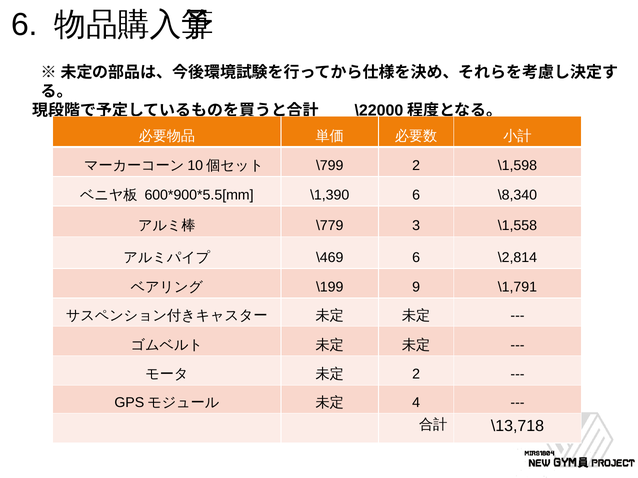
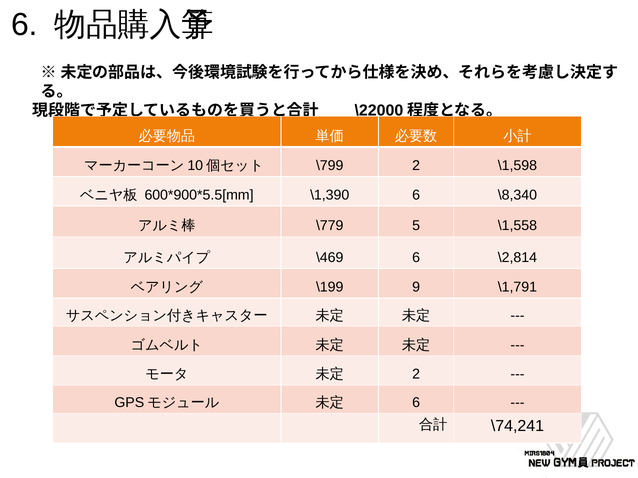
3: 3 -> 5
4 at (416, 403): 4 -> 6
\13,718: \13,718 -> \74,241
